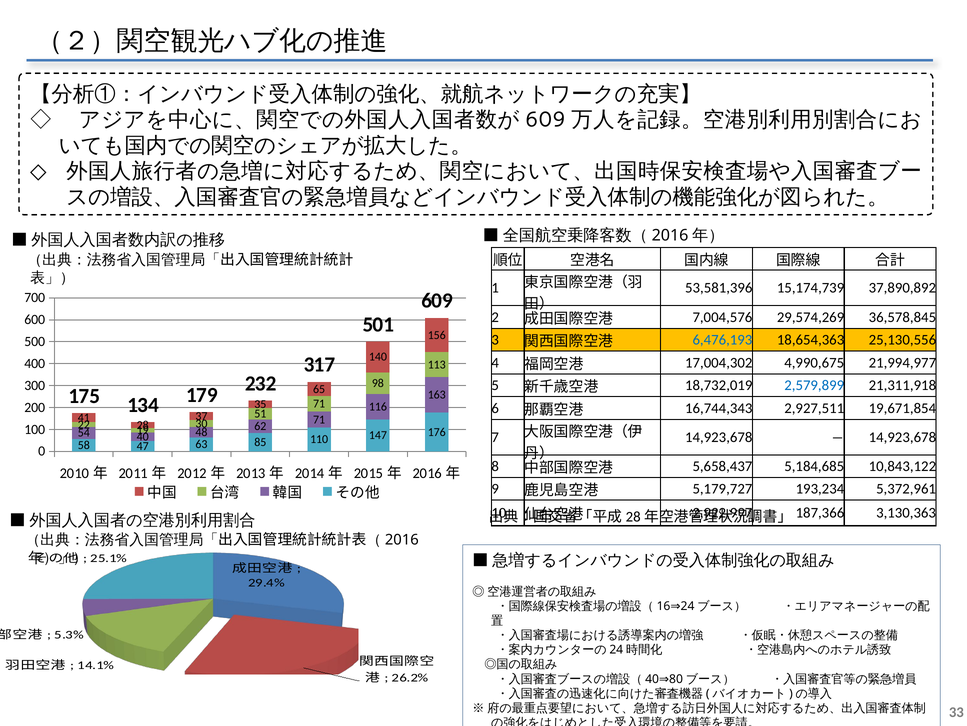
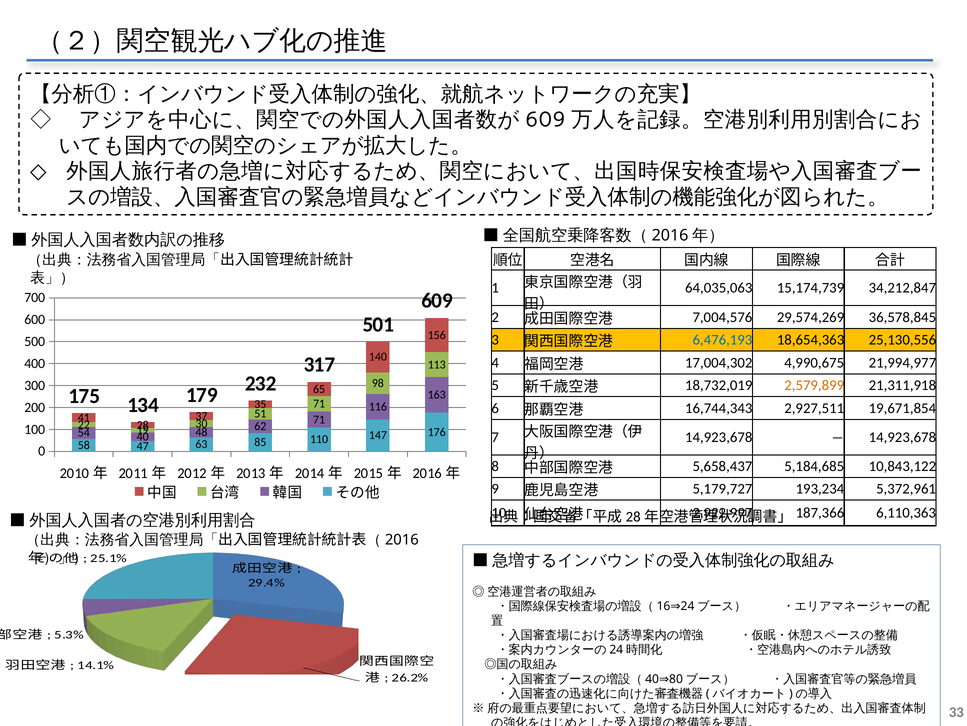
53,581,396: 53,581,396 -> 64,035,063
37,890,892: 37,890,892 -> 34,212,847
2,579,899 colour: blue -> orange
3,130,363: 3,130,363 -> 6,110,363
